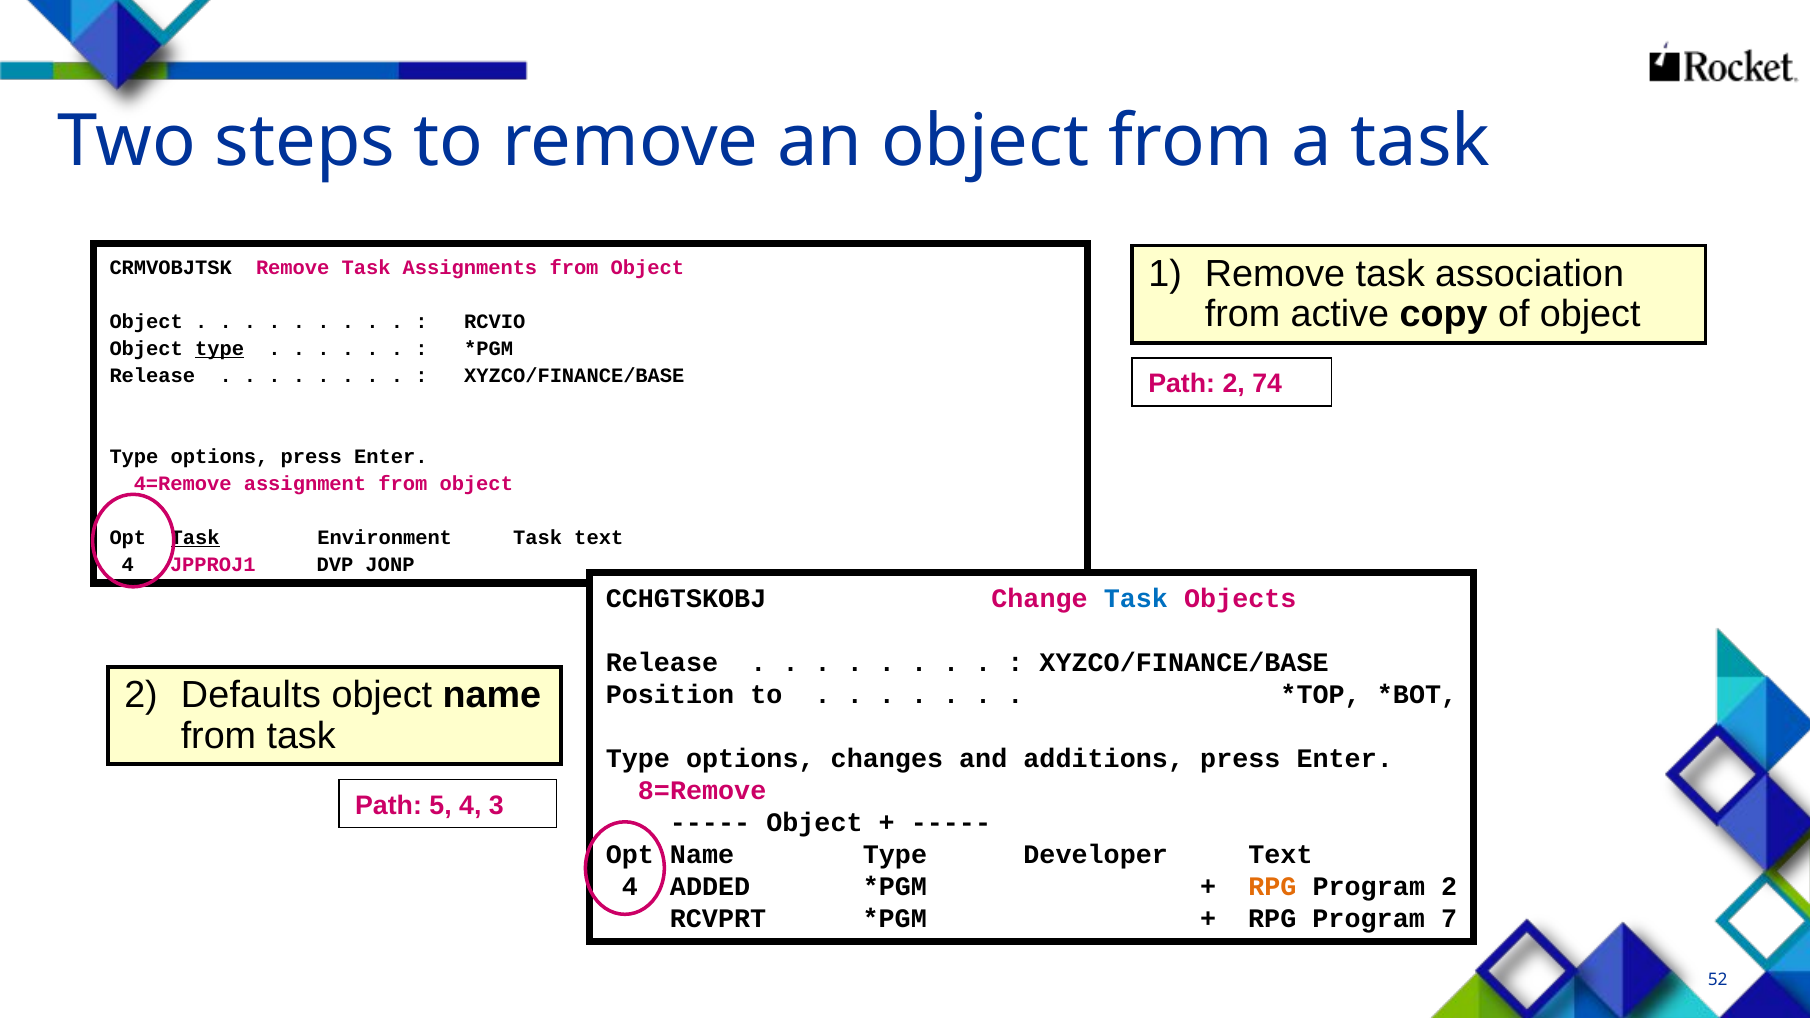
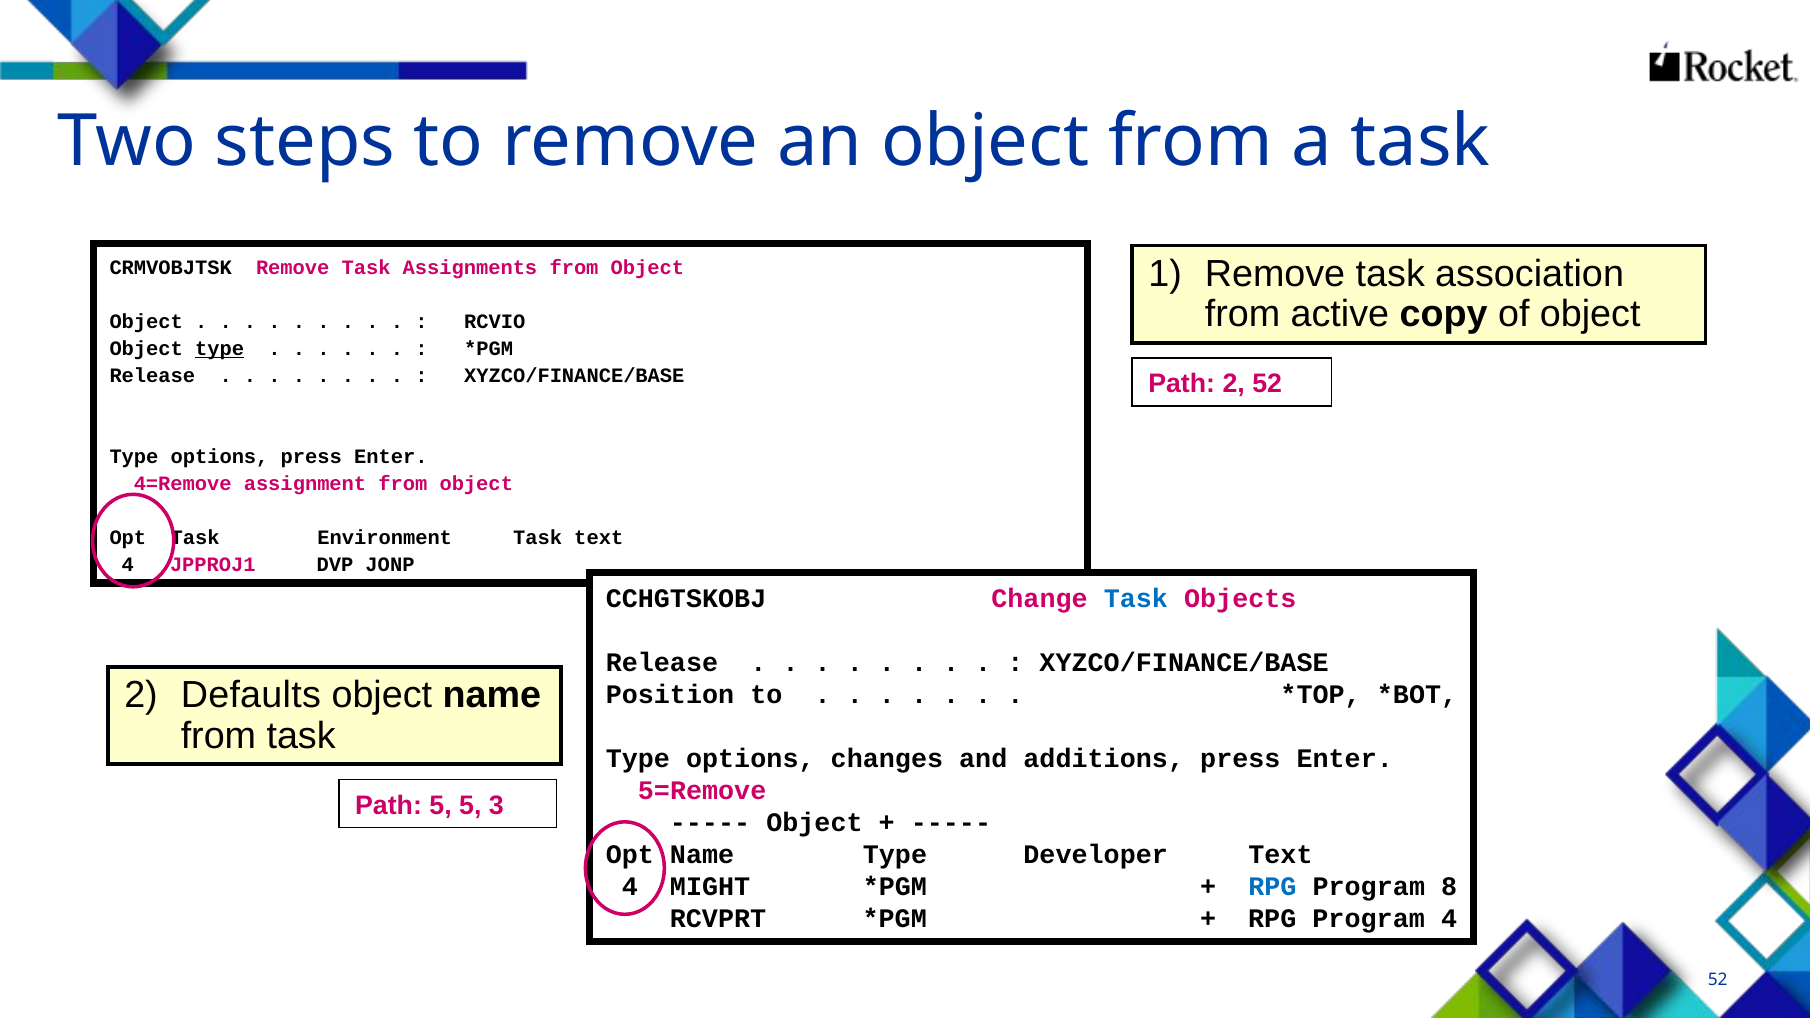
2 74: 74 -> 52
Task at (195, 538) underline: present -> none
8=Remove: 8=Remove -> 5=Remove
5 4: 4 -> 5
ADDED: ADDED -> MIGHT
RPG at (1272, 887) colour: orange -> blue
Program 2: 2 -> 8
Program 7: 7 -> 4
